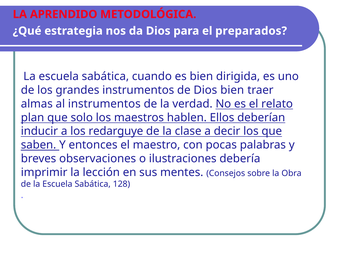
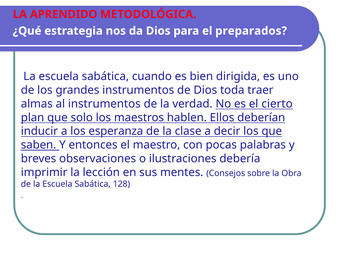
Dios bien: bien -> toda
relato: relato -> cierto
redarguye: redarguye -> esperanza
